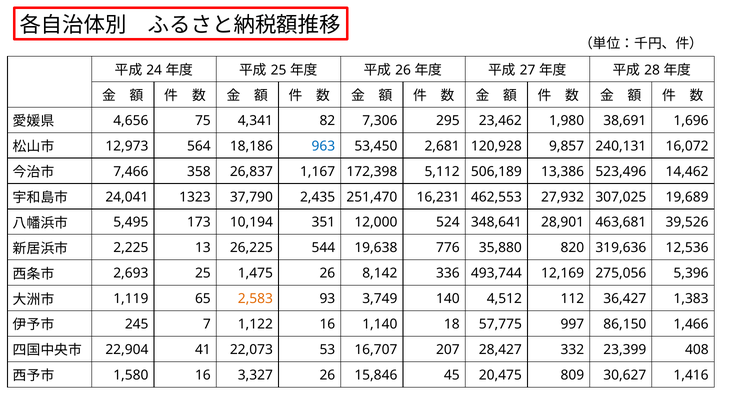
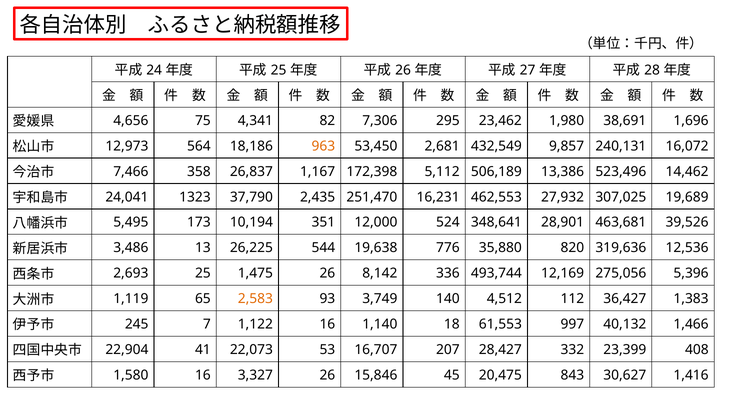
963 colour: blue -> orange
120,928: 120,928 -> 432,549
2,225: 2,225 -> 3,486
57,775: 57,775 -> 61,553
86,150: 86,150 -> 40,132
809: 809 -> 843
